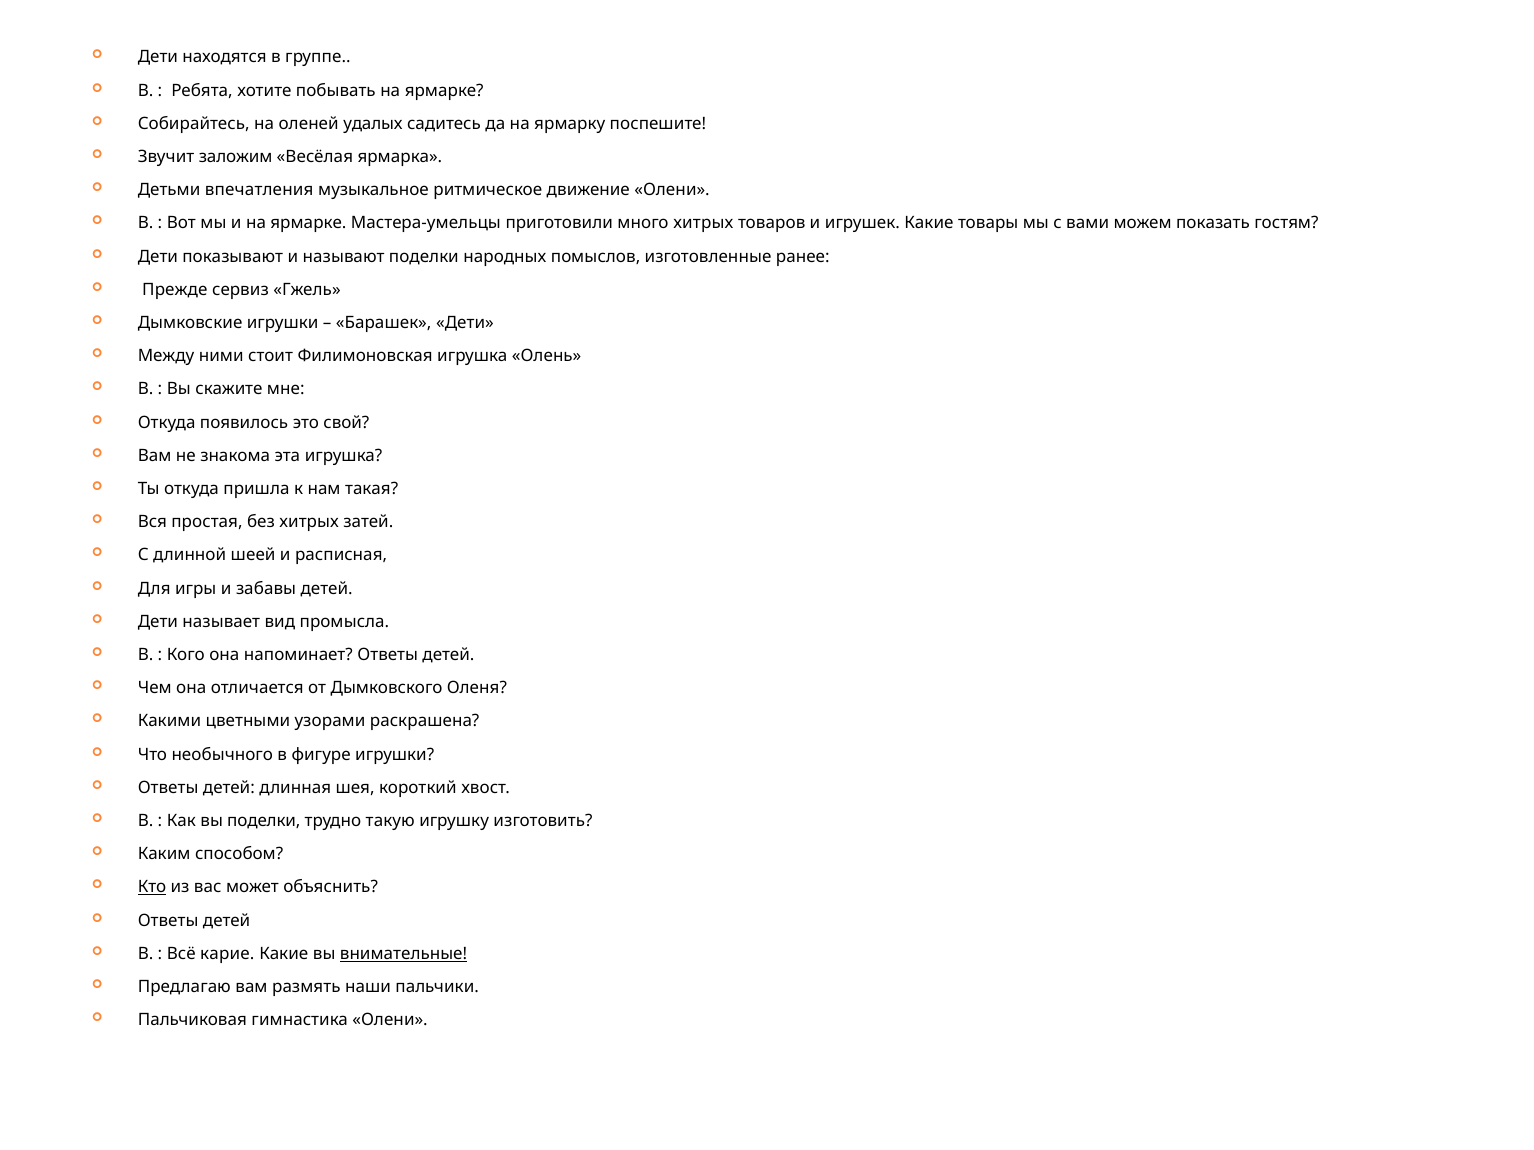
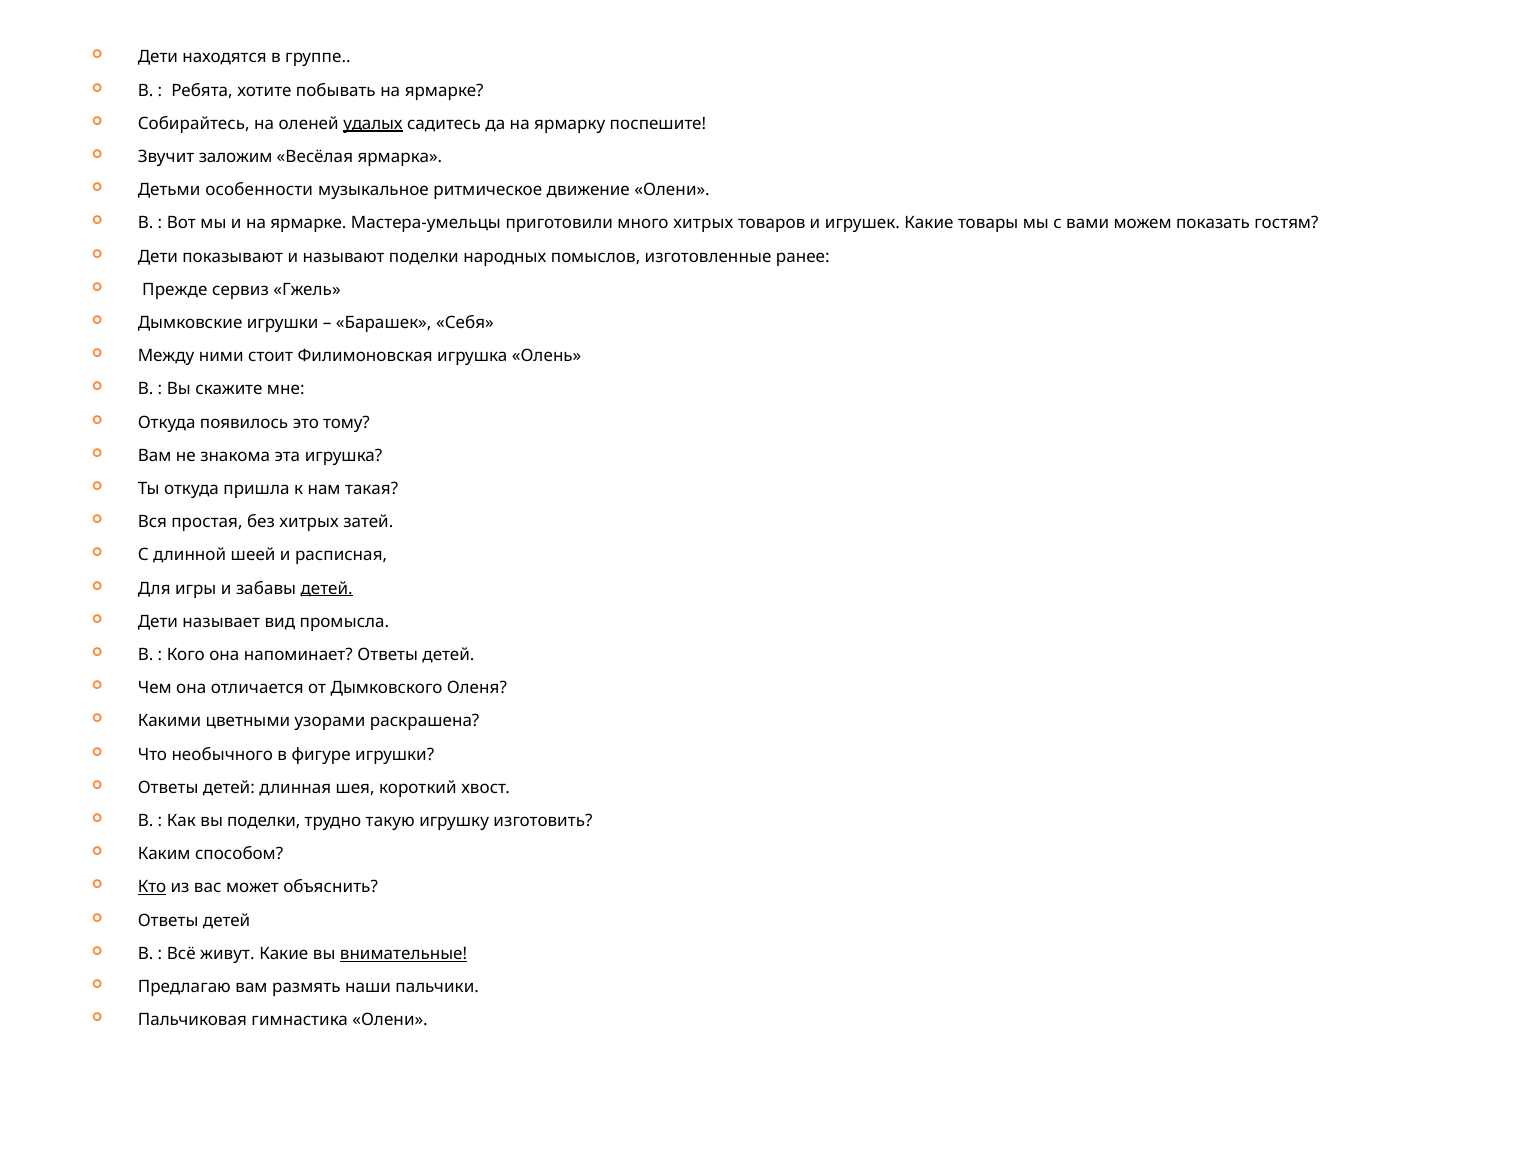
удалых underline: none -> present
впечатления: впечатления -> особенности
Барашек Дети: Дети -> Себя
свой: свой -> тому
детей at (327, 589) underline: none -> present
карие: карие -> живут
